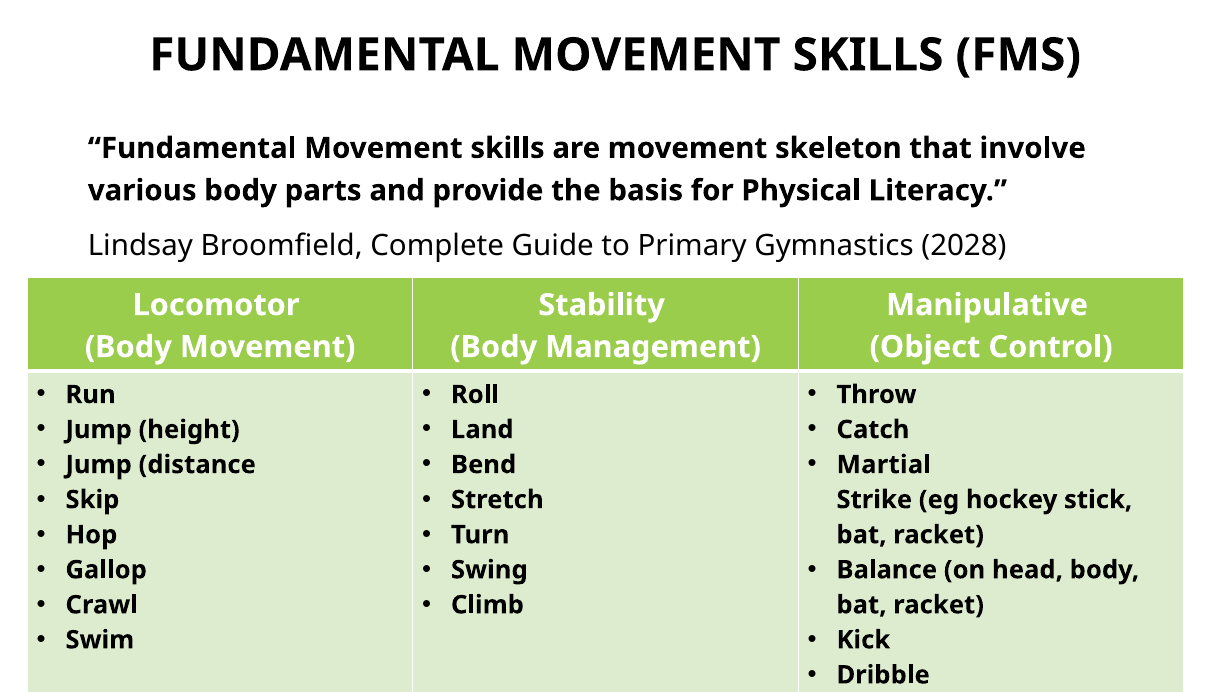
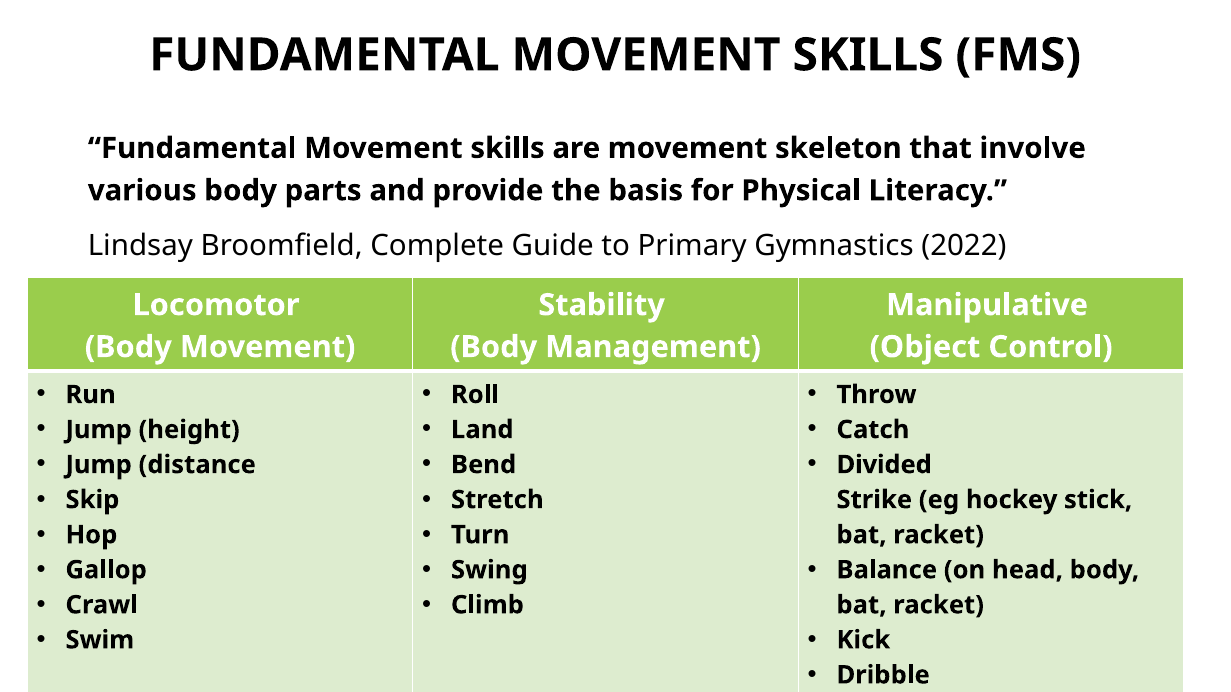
2028: 2028 -> 2022
Martial: Martial -> Divided
